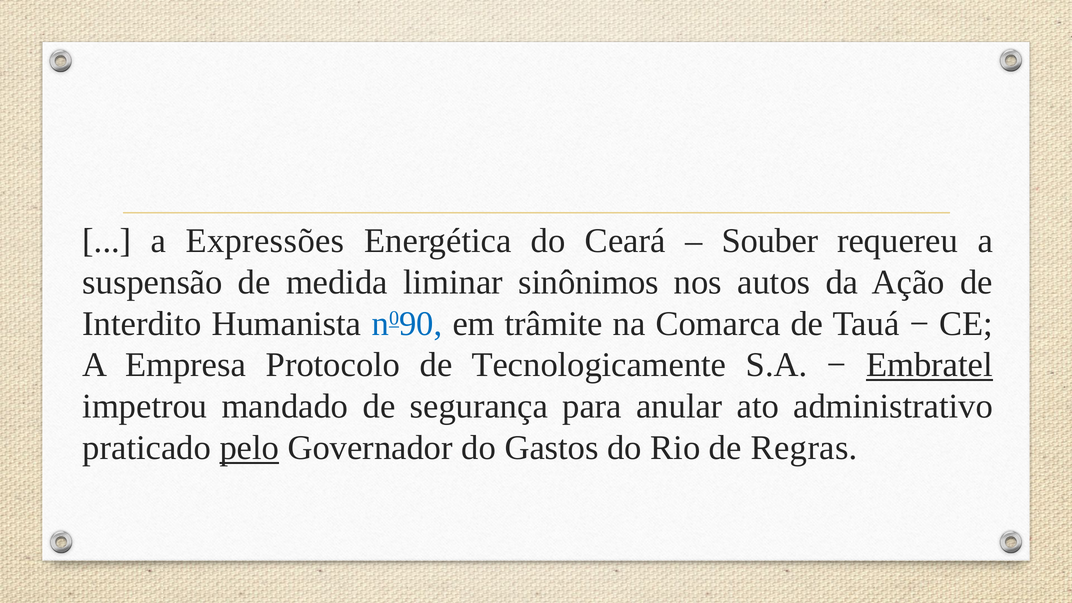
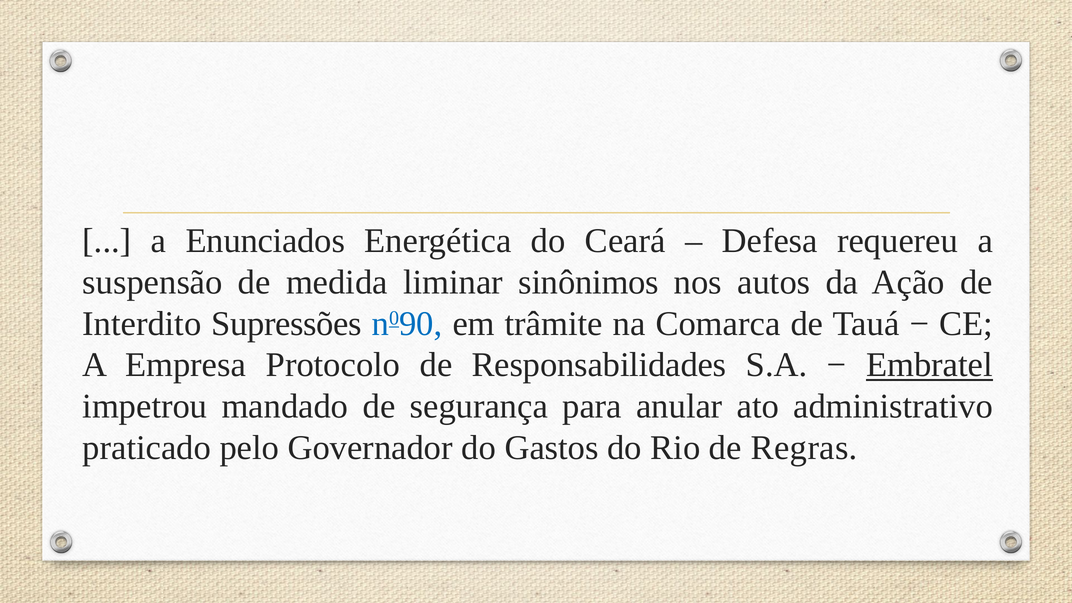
Expressões: Expressões -> Enunciados
Souber: Souber -> Defesa
Humanista: Humanista -> Supressões
Tecnologicamente: Tecnologicamente -> Responsabilidades
pelo underline: present -> none
